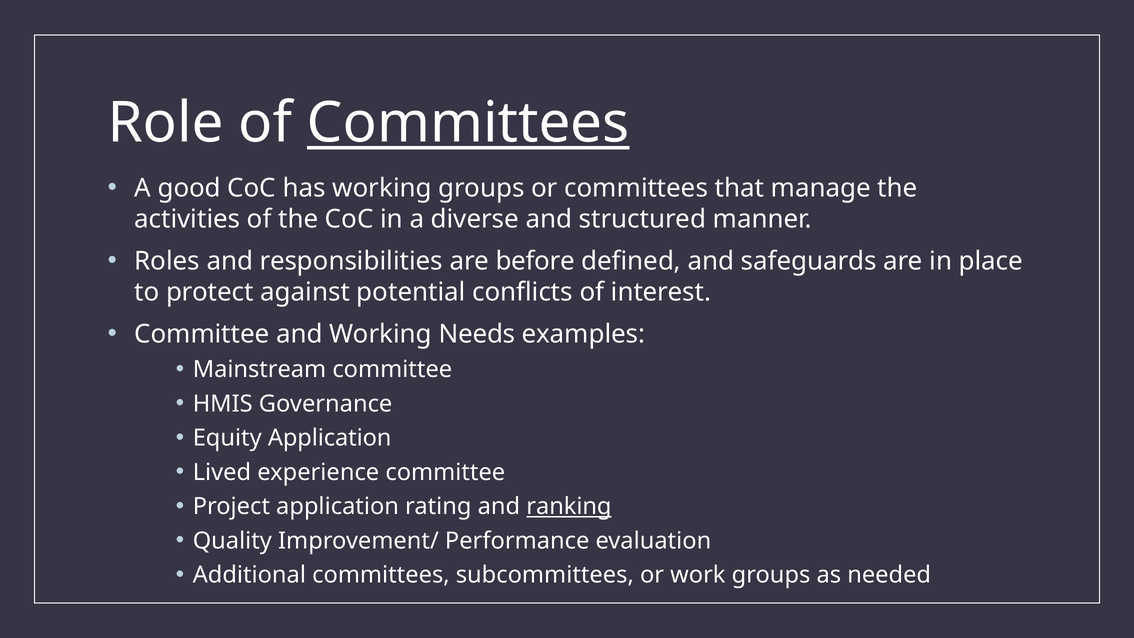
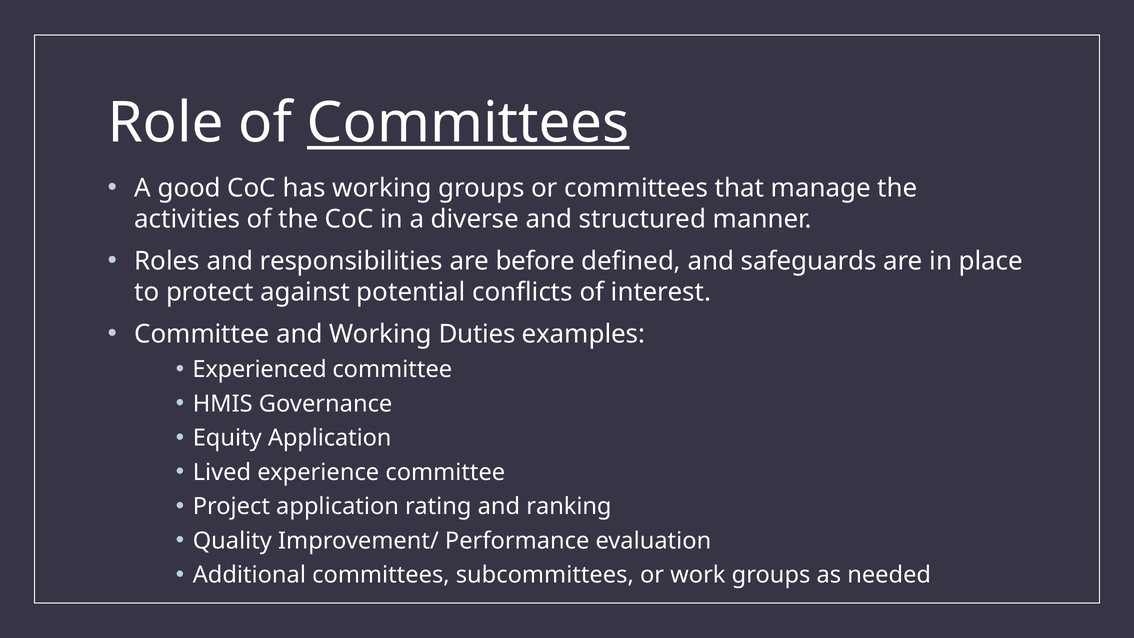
Needs: Needs -> Duties
Mainstream: Mainstream -> Experienced
ranking underline: present -> none
